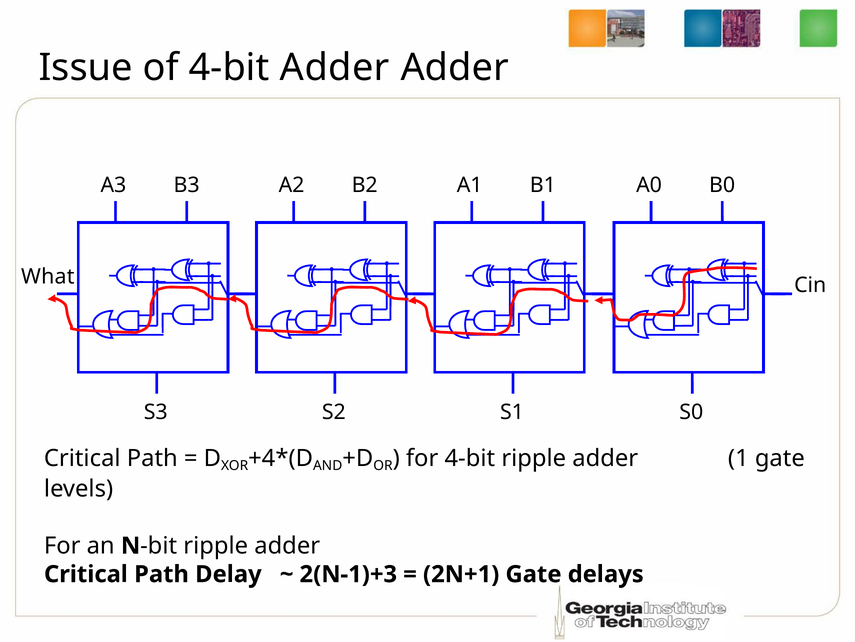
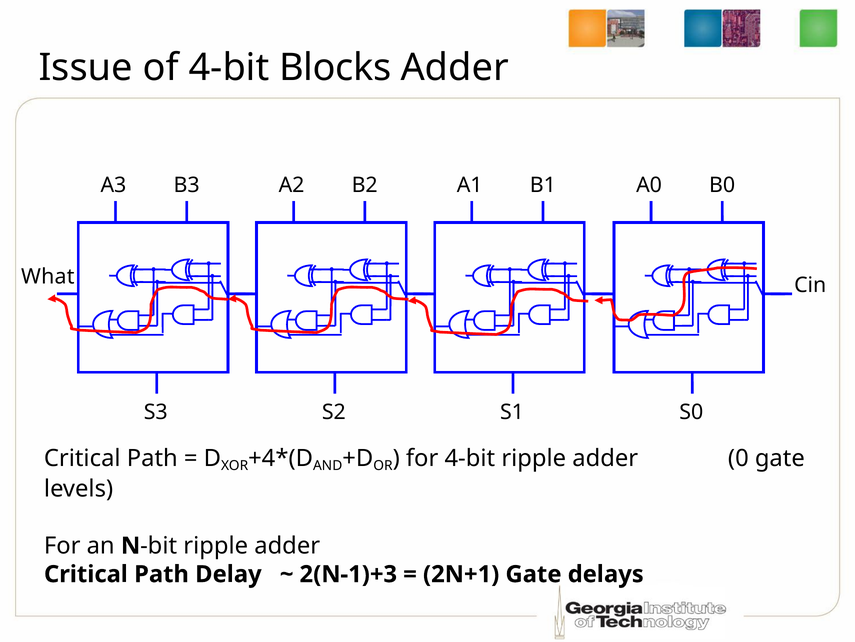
4-bit Adder: Adder -> Blocks
1: 1 -> 0
